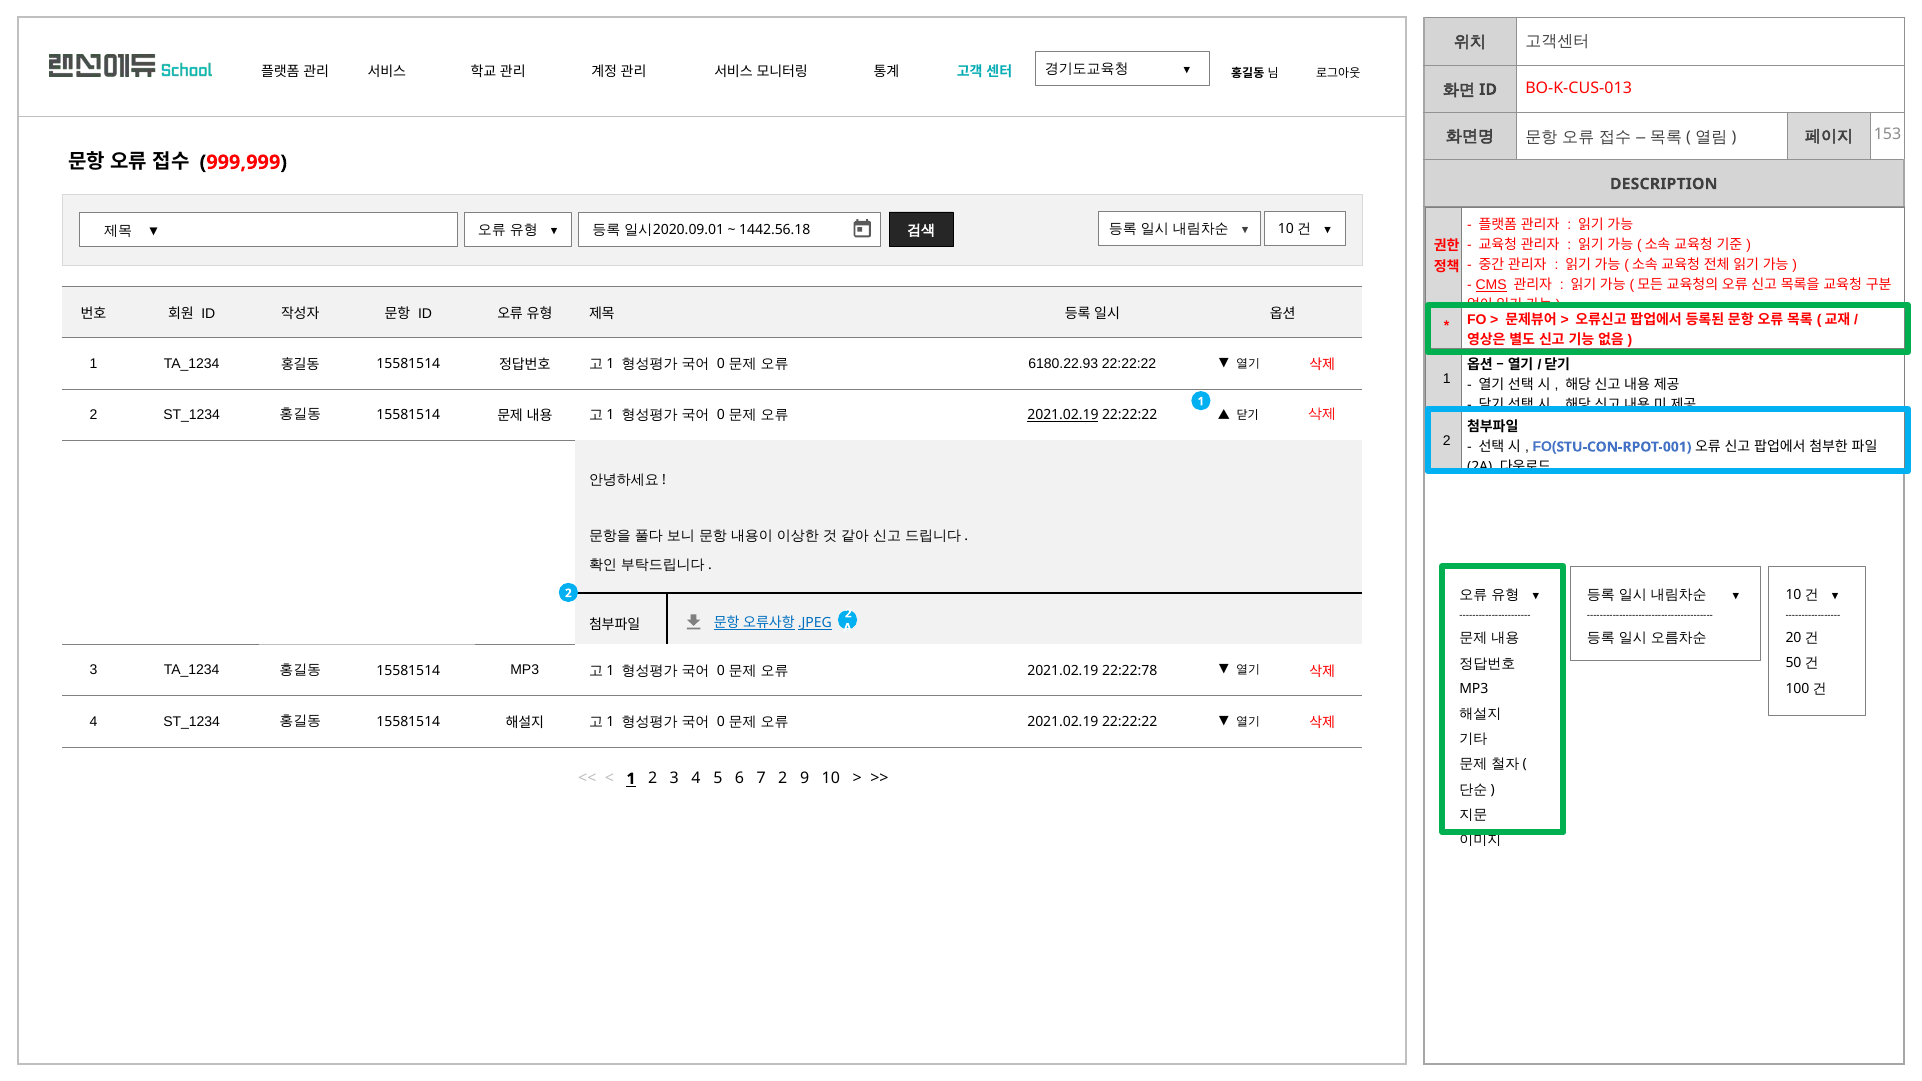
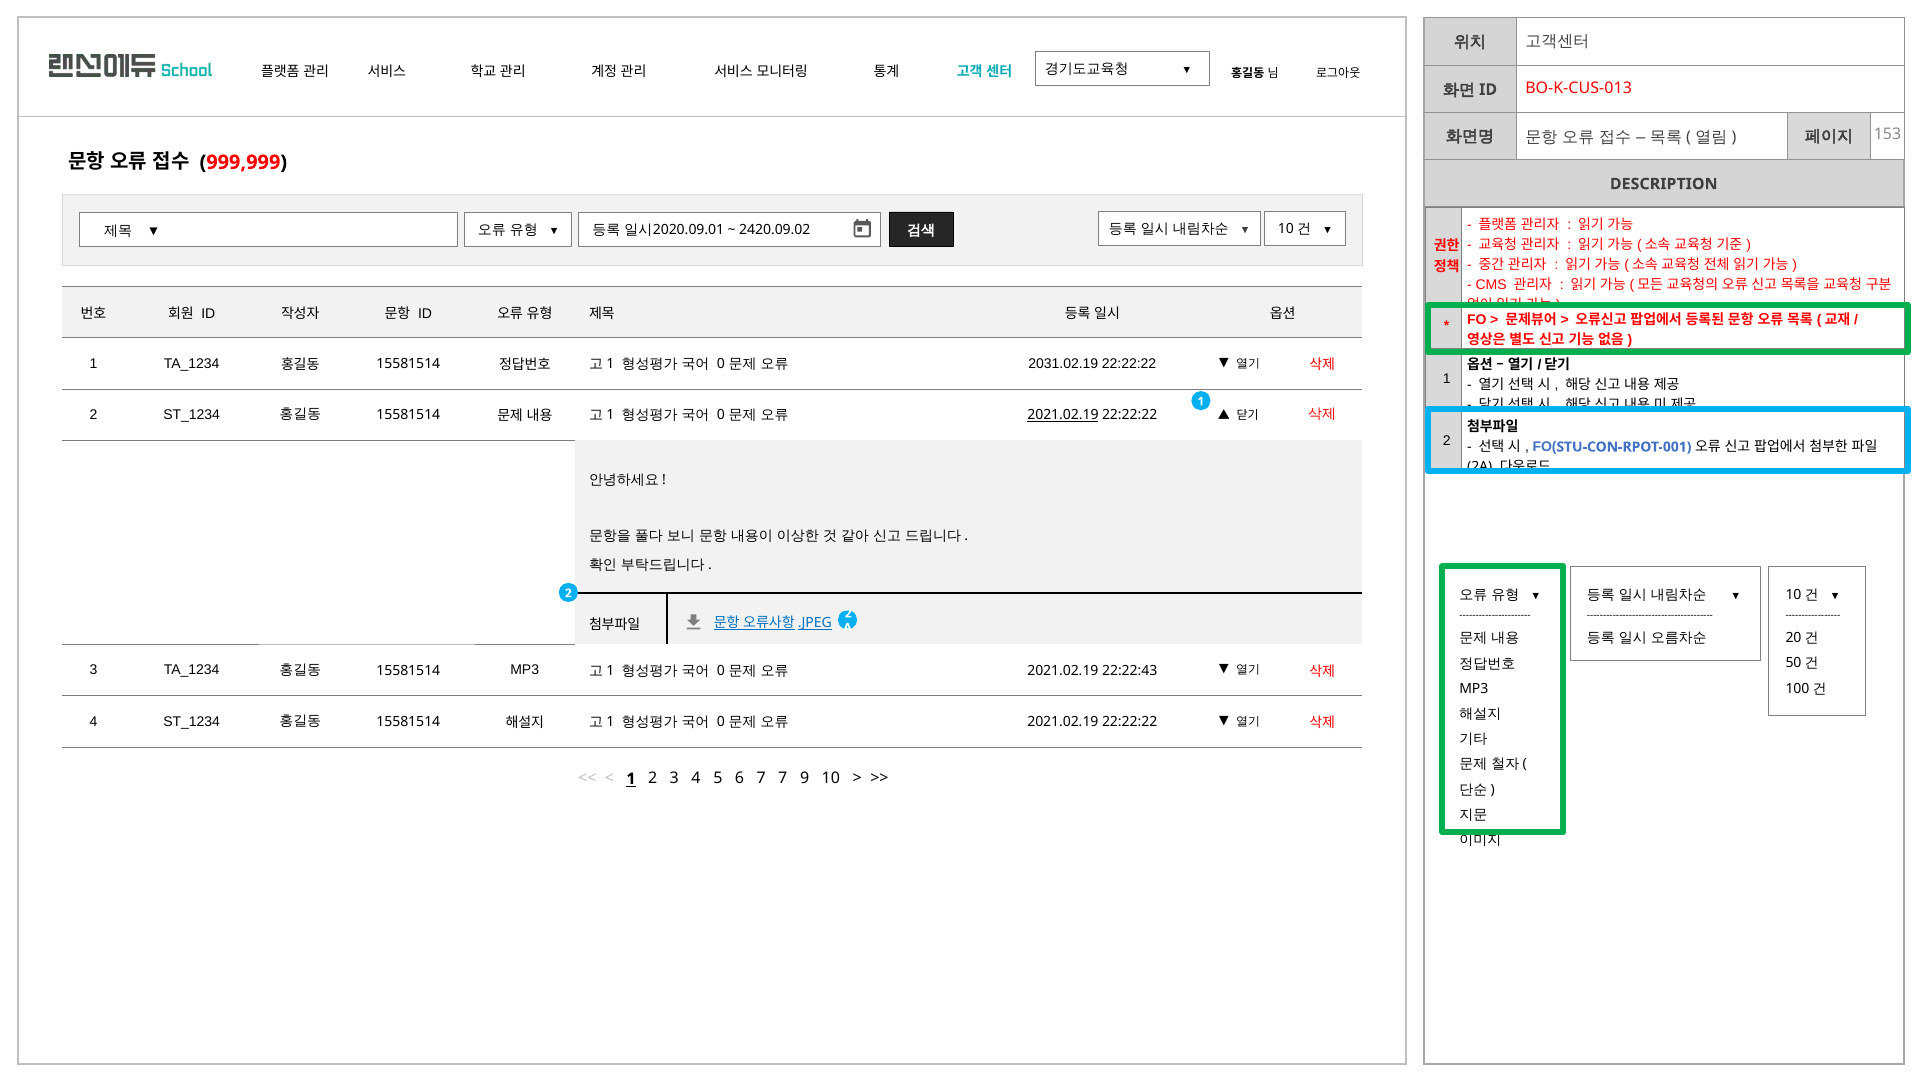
1442.56.18: 1442.56.18 -> 2420.09.02
CMS underline: present -> none
6180.22.93: 6180.22.93 -> 2031.02.19
22:22:78: 22:22:78 -> 22:22:43
7 2: 2 -> 7
